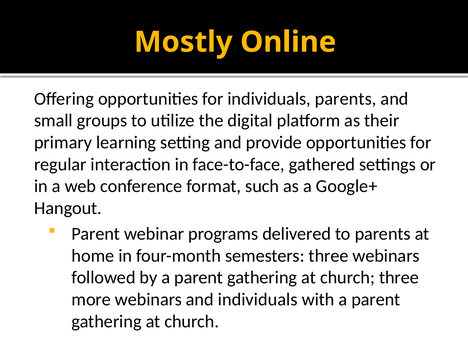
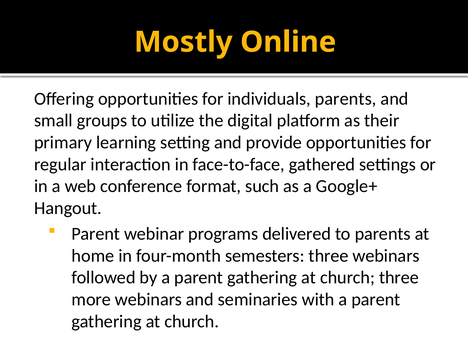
and individuals: individuals -> seminaries
